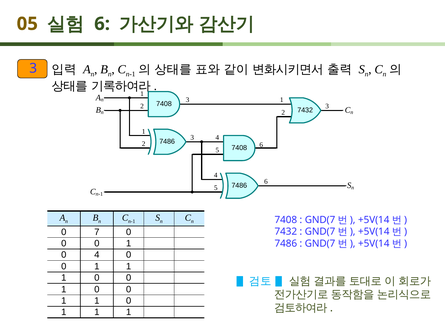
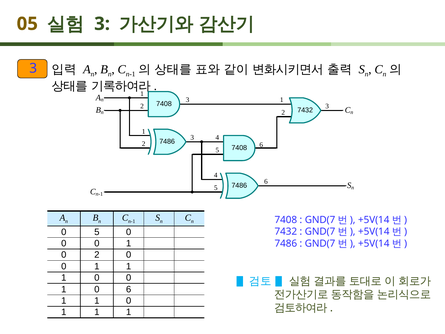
6 at (102, 24): 6 -> 3
0 7: 7 -> 5
0 4: 4 -> 2
0 at (129, 289): 0 -> 6
